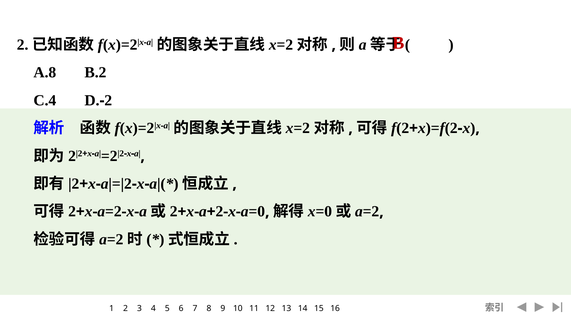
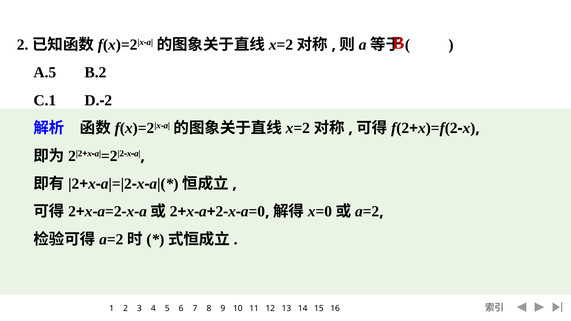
A.8: A.8 -> A.5
C.4: C.4 -> C.1
